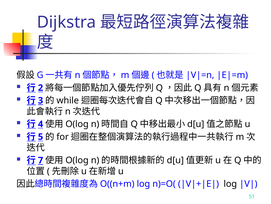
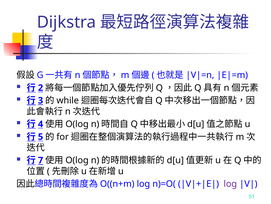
log at (230, 183) colour: black -> purple
